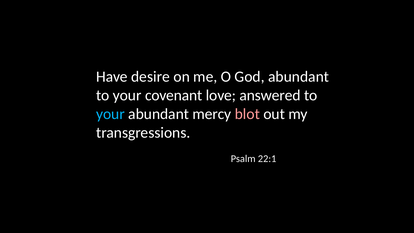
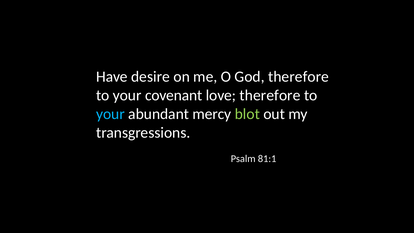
God abundant: abundant -> therefore
love answered: answered -> therefore
blot colour: pink -> light green
22:1: 22:1 -> 81:1
